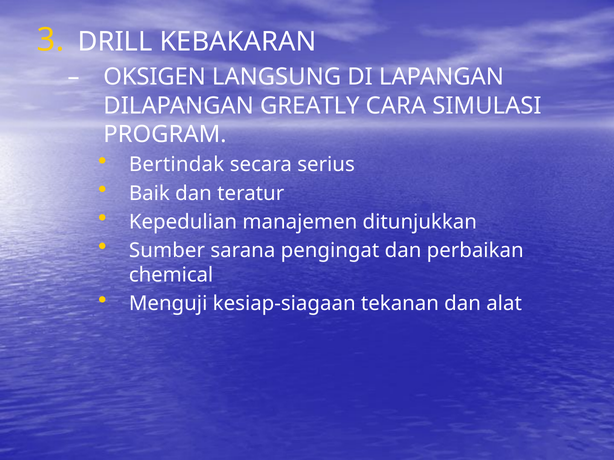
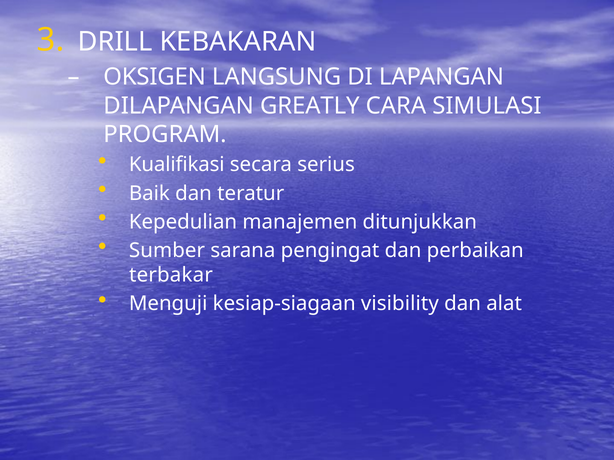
Bertindak: Bertindak -> Kualifikasi
chemical: chemical -> terbakar
tekanan: tekanan -> visibility
